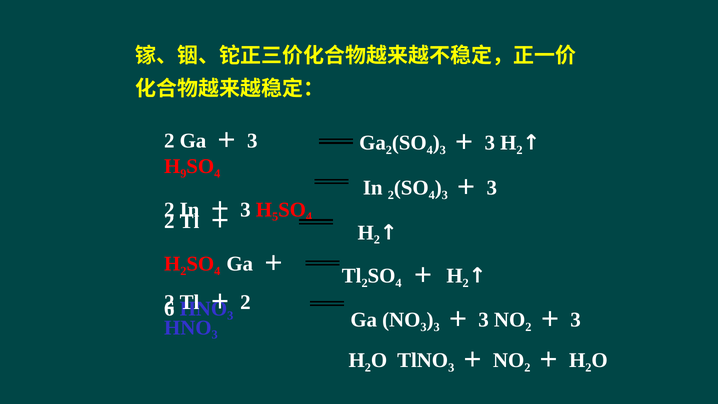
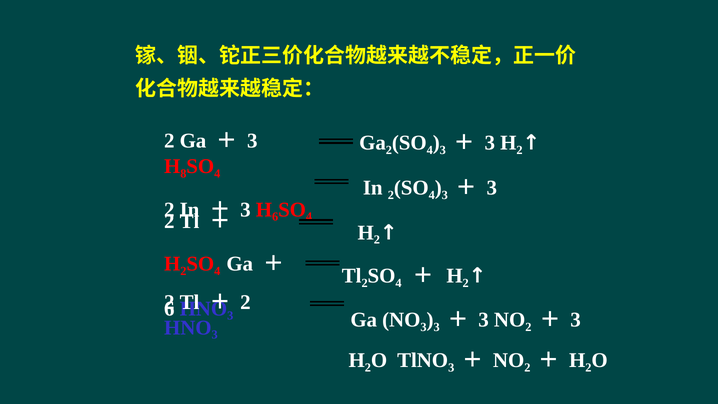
9: 9 -> 8
5 at (275, 217): 5 -> 6
